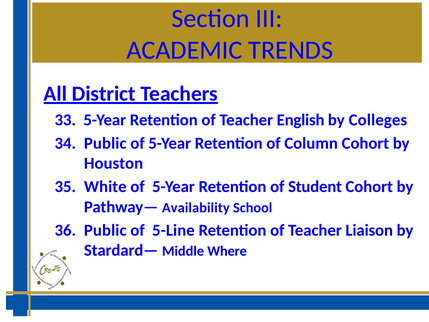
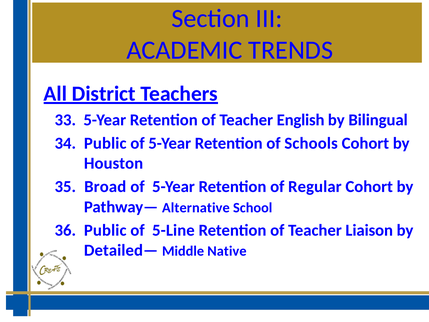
Colleges: Colleges -> Bilingual
Column: Column -> Schools
White: White -> Broad
Student: Student -> Regular
Availability: Availability -> Alternative
Stardard—: Stardard— -> Detailed—
Where: Where -> Native
